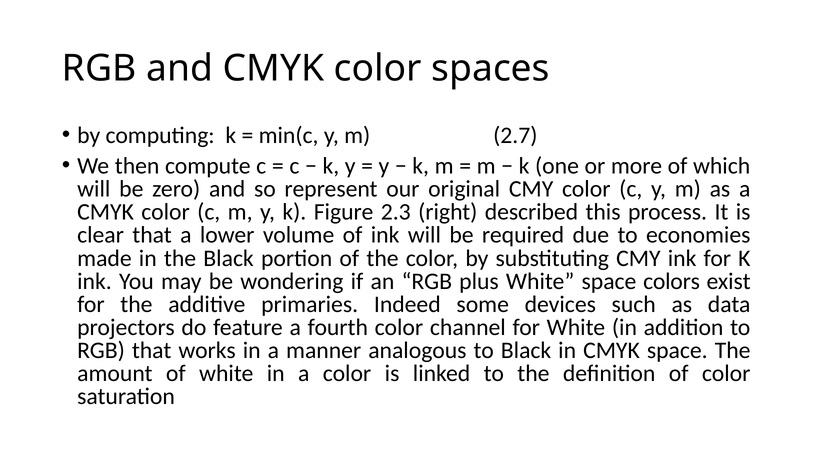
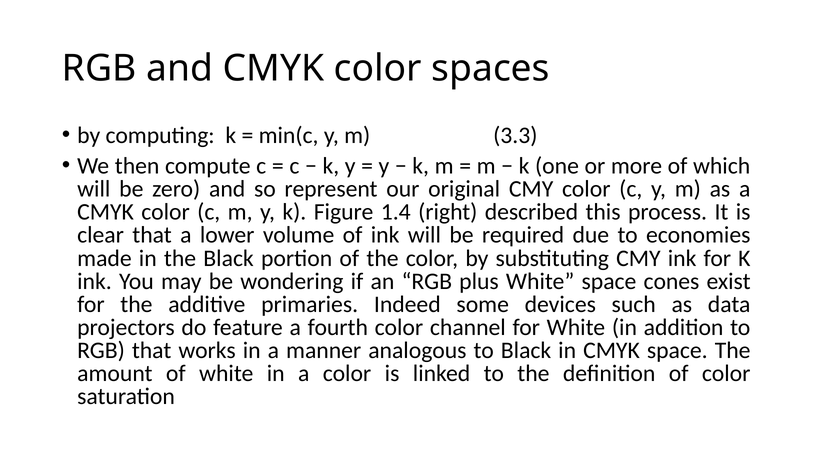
2.7: 2.7 -> 3.3
2.3: 2.3 -> 1.4
colors: colors -> cones
